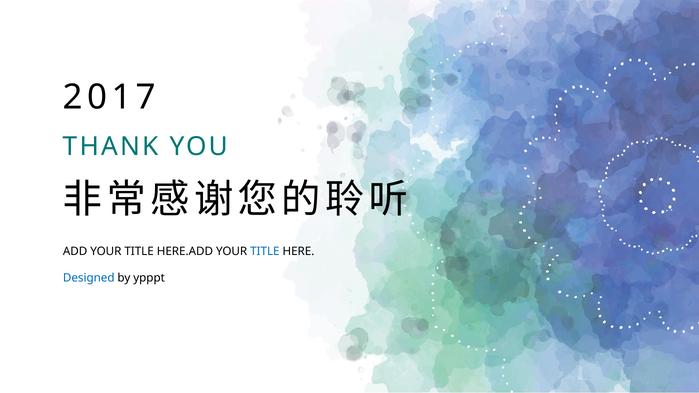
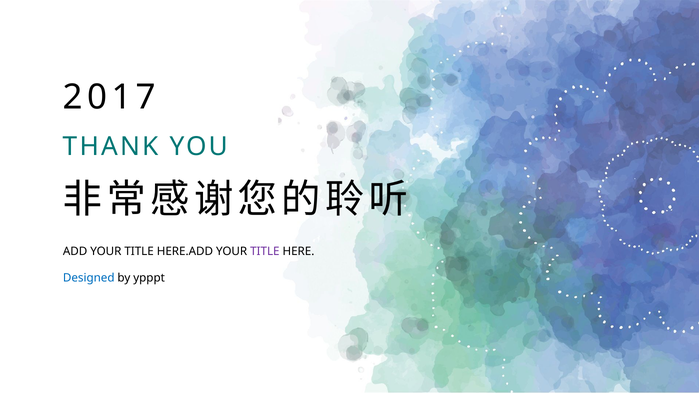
TITLE at (265, 251) colour: blue -> purple
